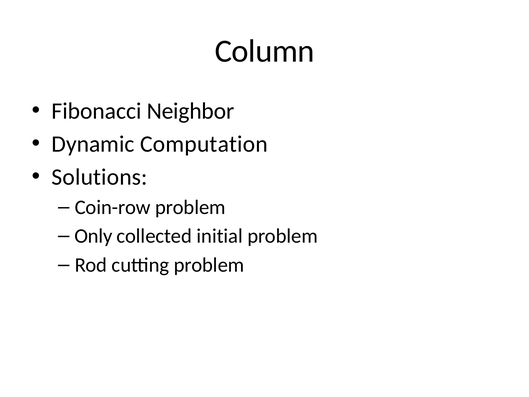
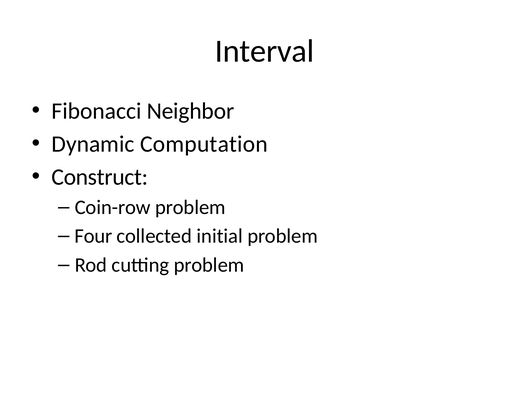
Column: Column -> Interval
Solutions: Solutions -> Construct
Only: Only -> Four
